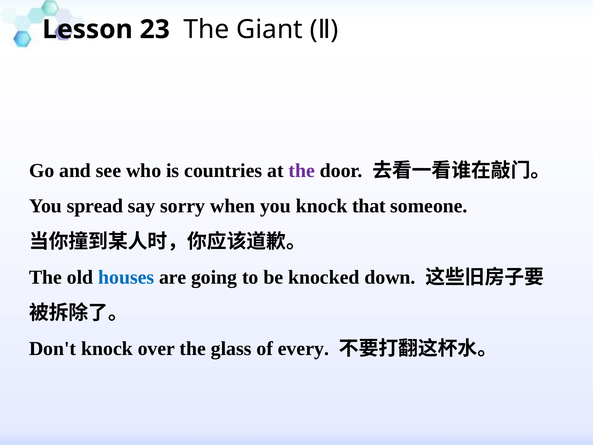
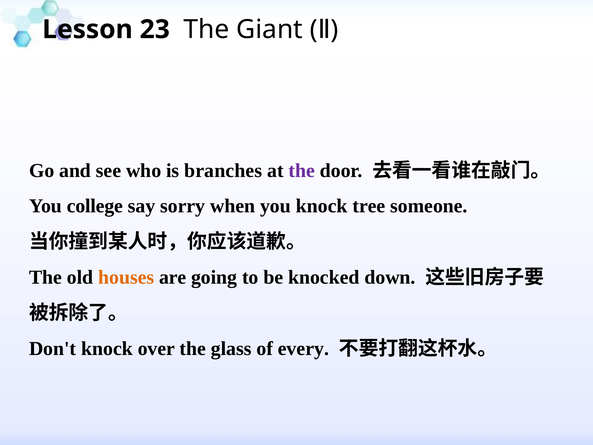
countries: countries -> branches
spread: spread -> college
that: that -> tree
houses colour: blue -> orange
